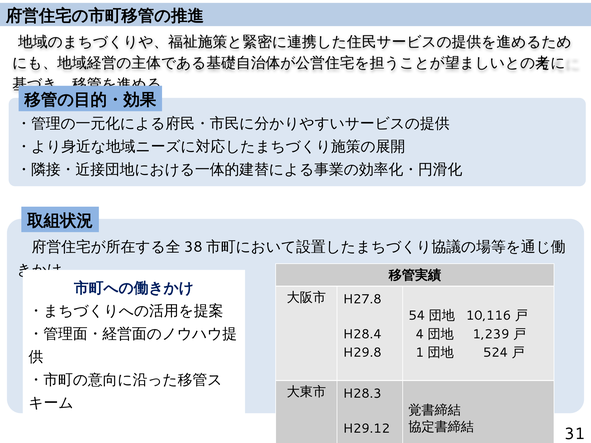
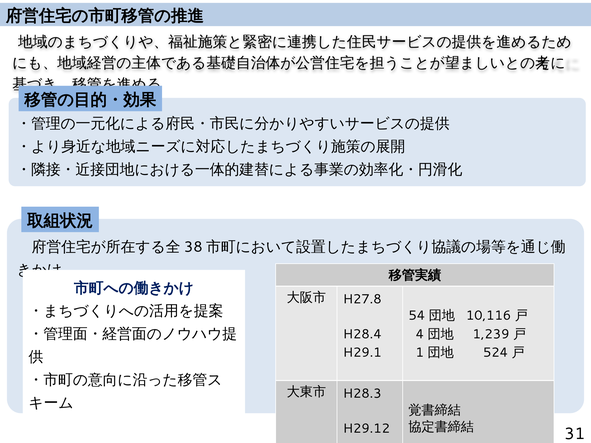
H29.8: H29.8 -> H29.1
